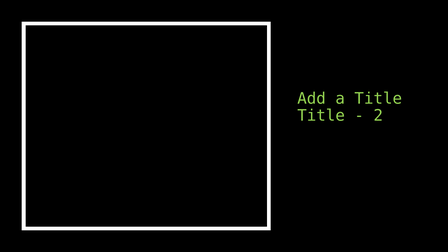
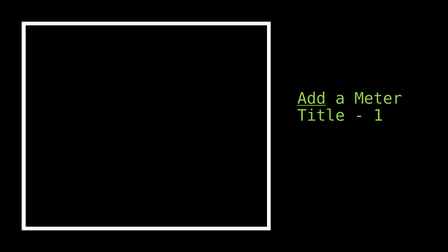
Add underline: none -> present
a Title: Title -> Meter
2: 2 -> 1
